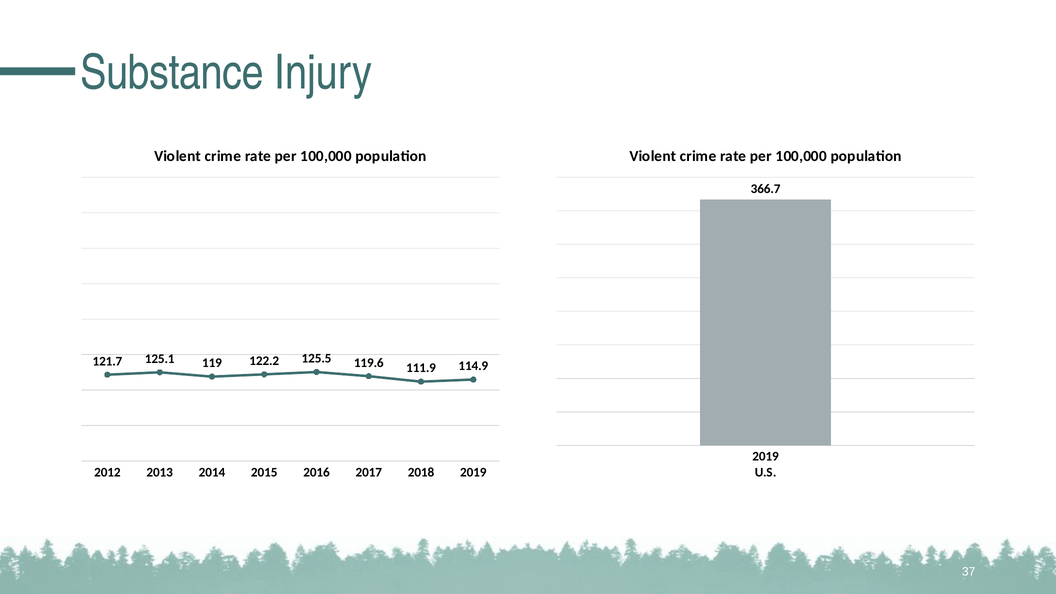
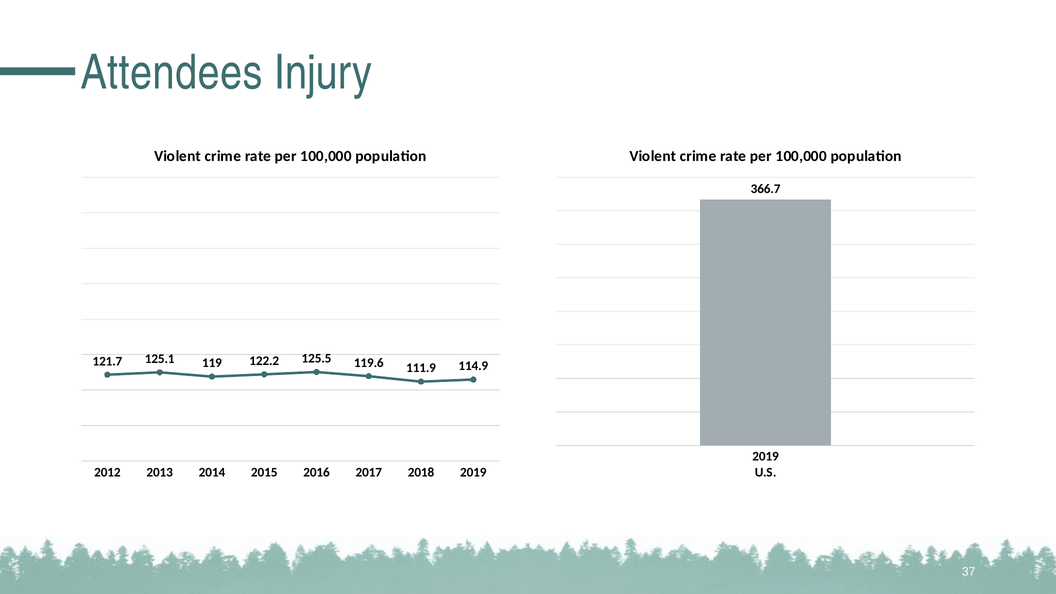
Substance: Substance -> Attendees
